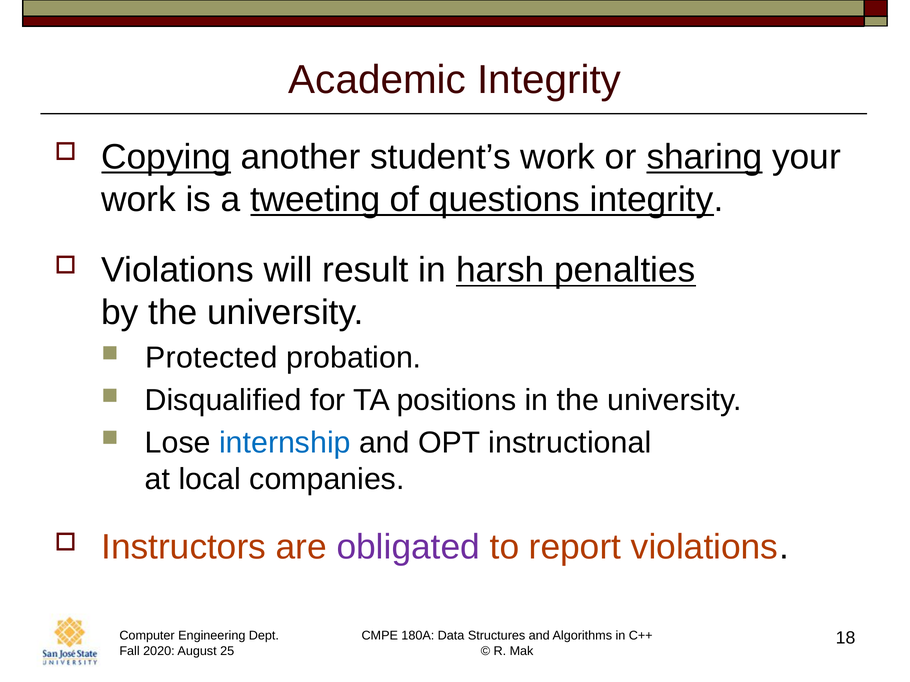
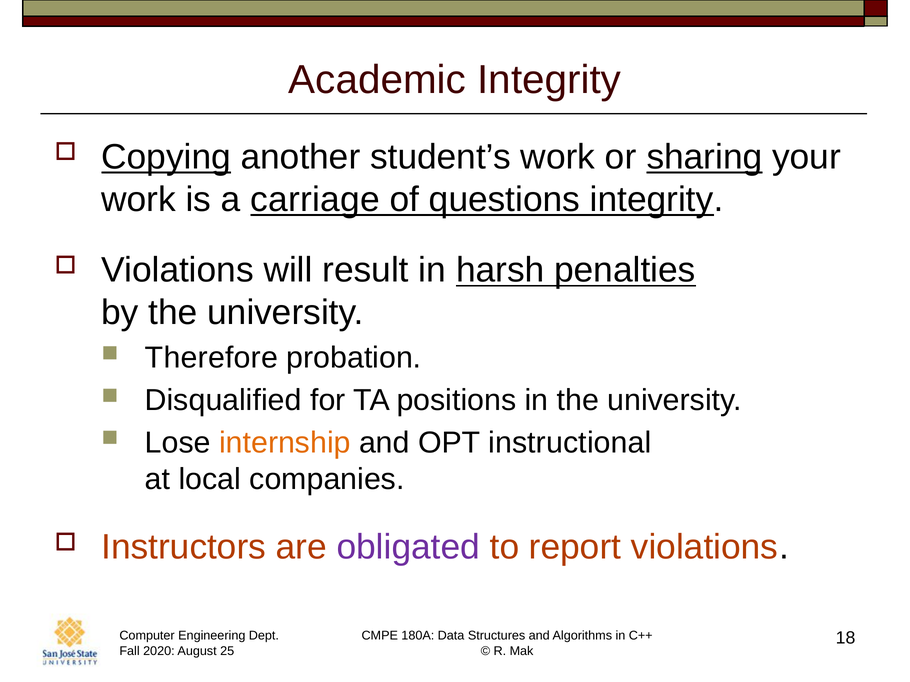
tweeting: tweeting -> carriage
Protected: Protected -> Therefore
internship colour: blue -> orange
